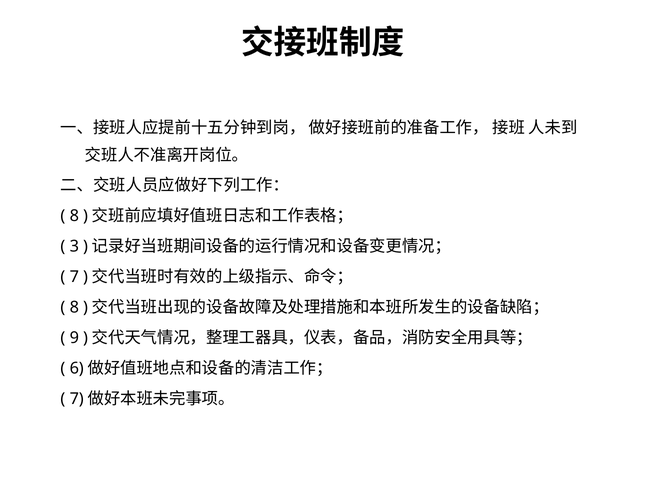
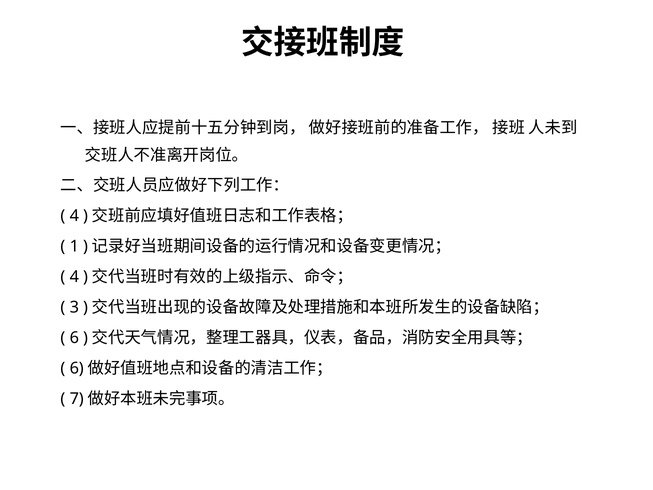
8 at (74, 216): 8 -> 4
3: 3 -> 1
7 at (74, 277): 7 -> 4
8 at (74, 307): 8 -> 3
9: 9 -> 6
